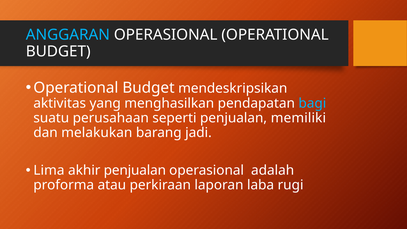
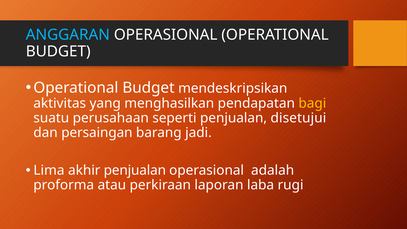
bagi colour: light blue -> yellow
memiliki: memiliki -> disetujui
melakukan: melakukan -> persaingan
